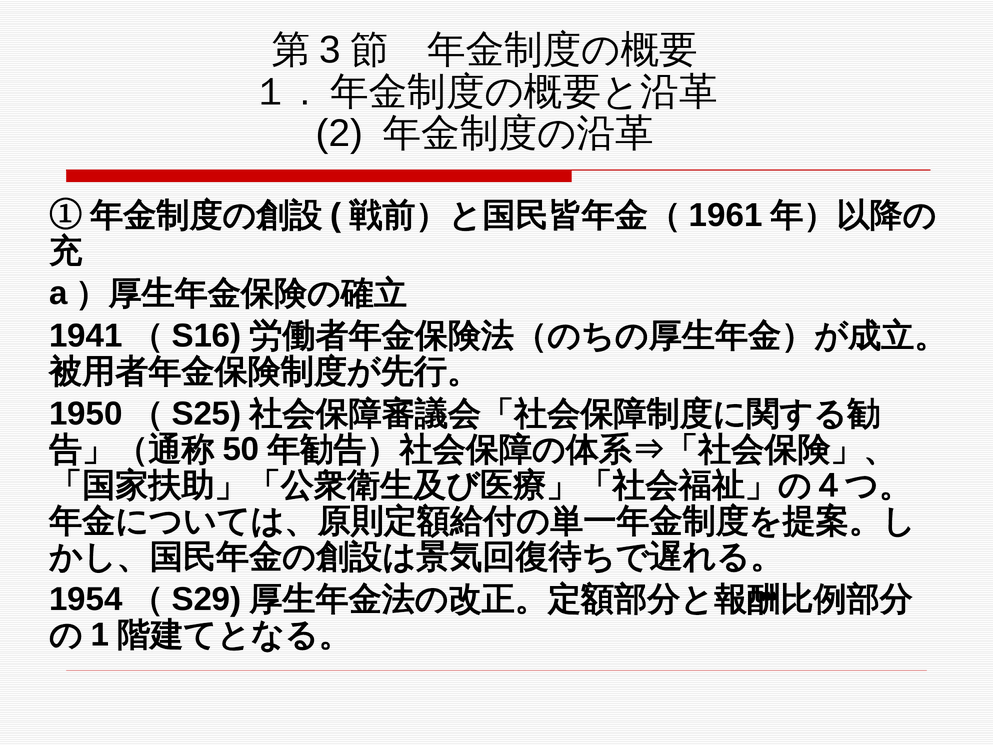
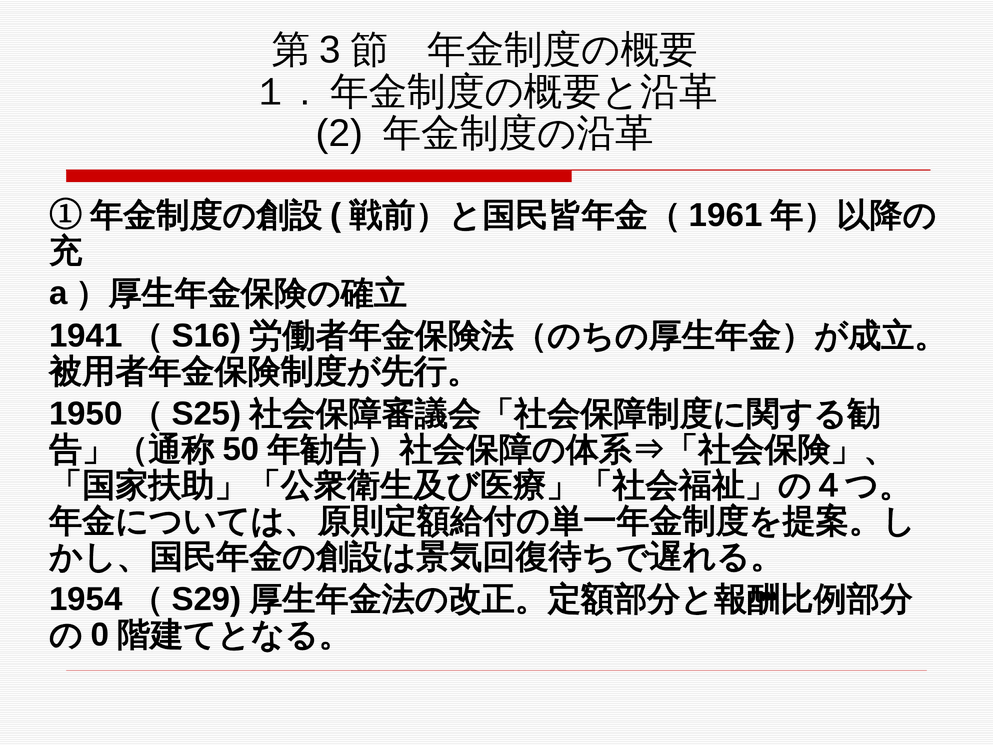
1: 1 -> 0
